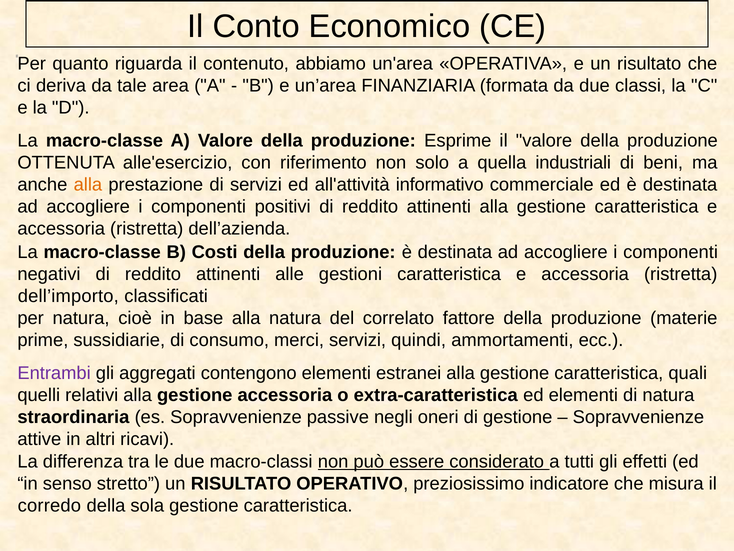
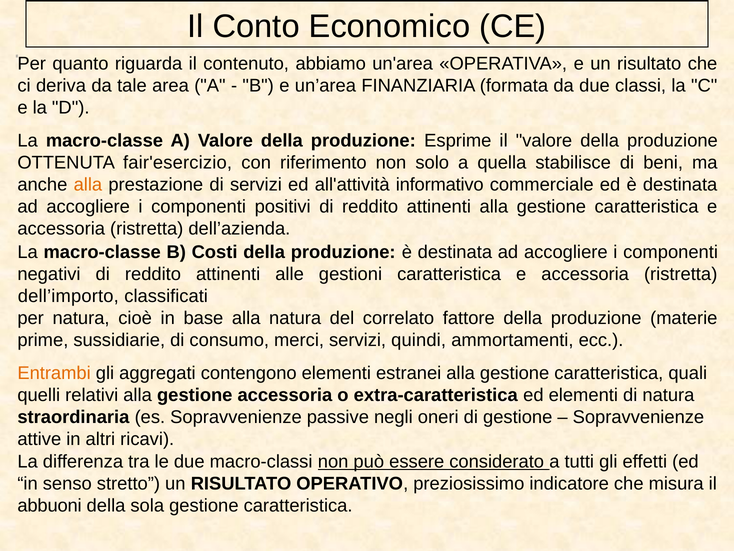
alle'esercizio: alle'esercizio -> fair'esercizio
industriali: industriali -> stabilisce
Entrambi colour: purple -> orange
corredo: corredo -> abbuoni
